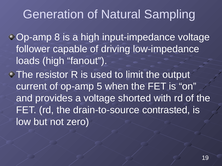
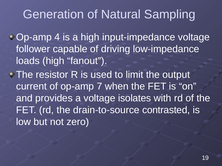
8: 8 -> 4
5: 5 -> 7
shorted: shorted -> isolates
